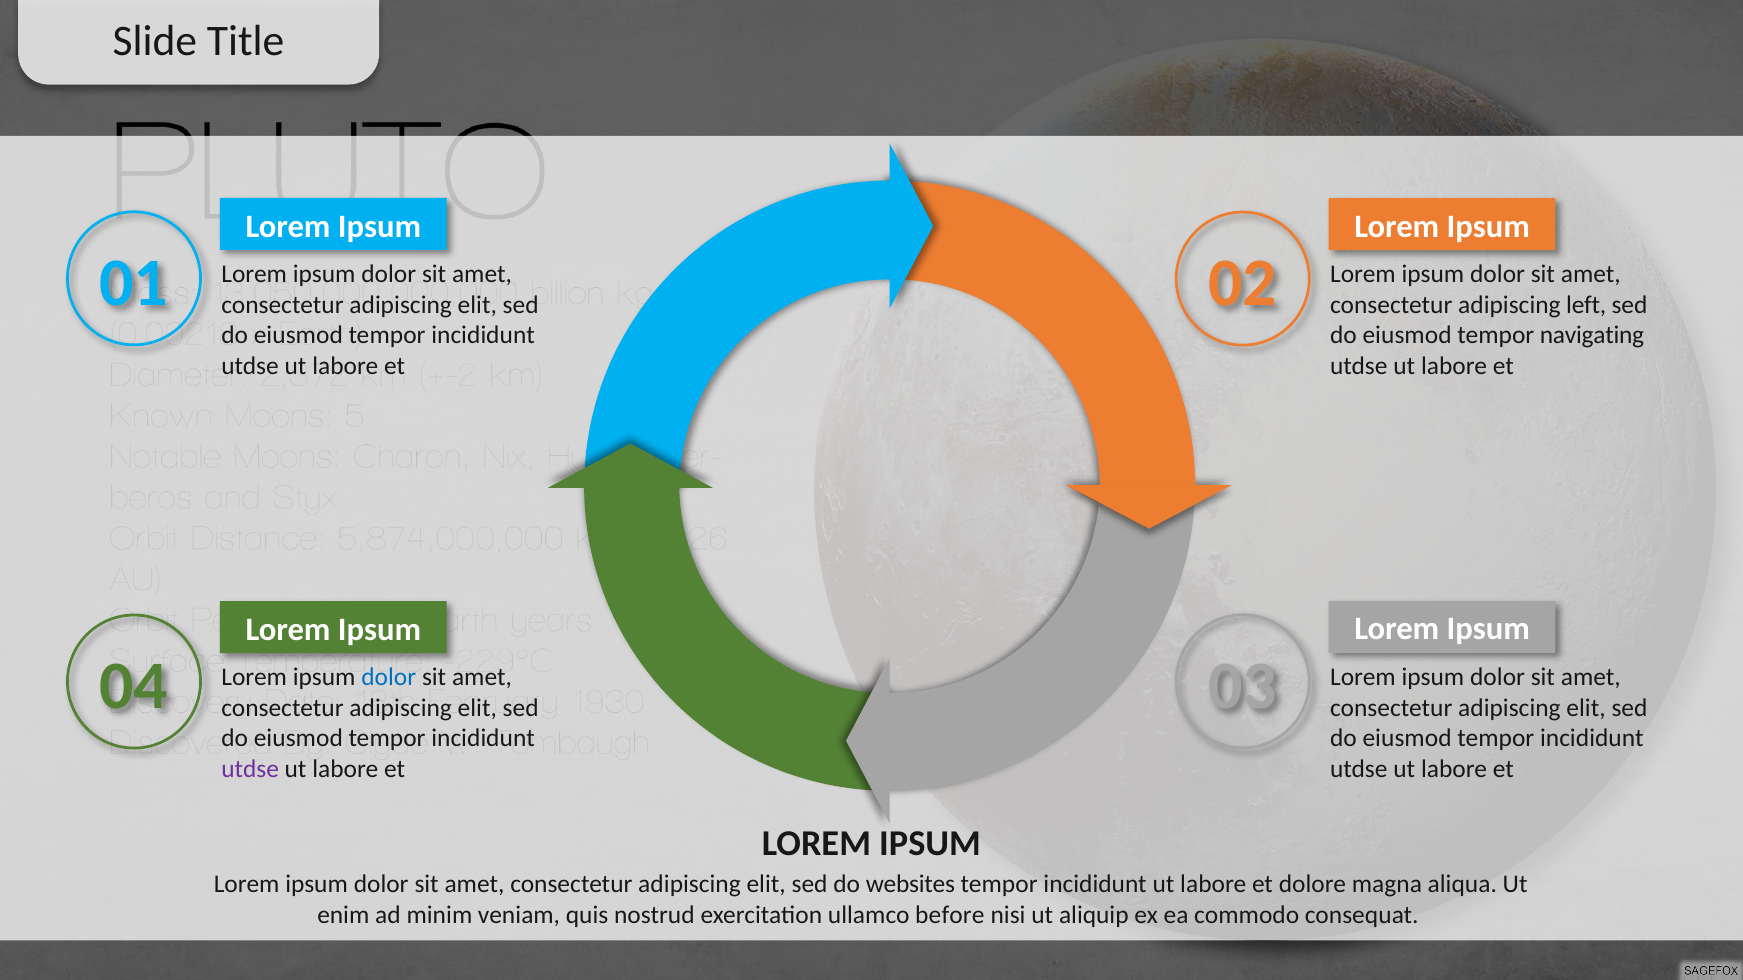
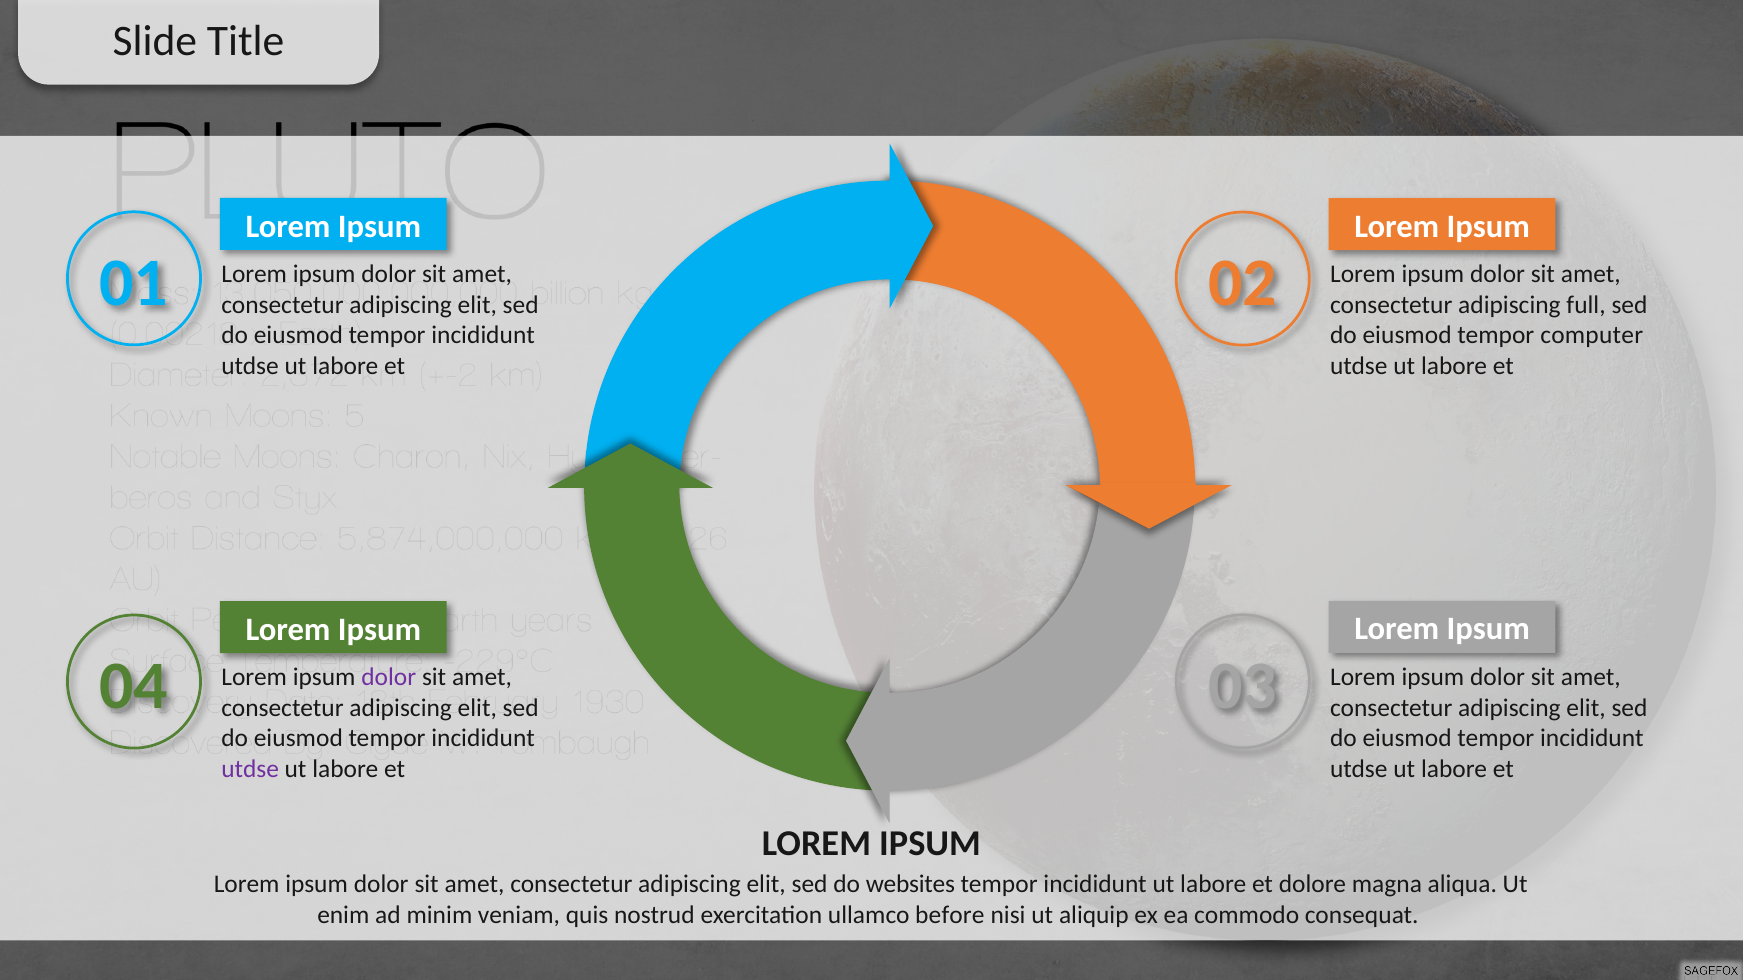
left: left -> full
navigating: navigating -> computer
dolor at (389, 678) colour: blue -> purple
